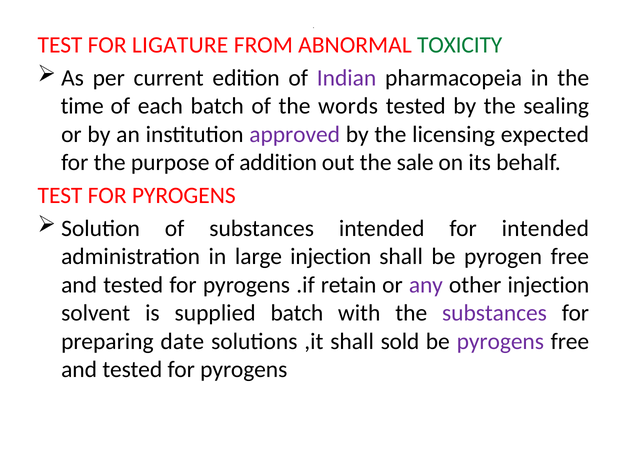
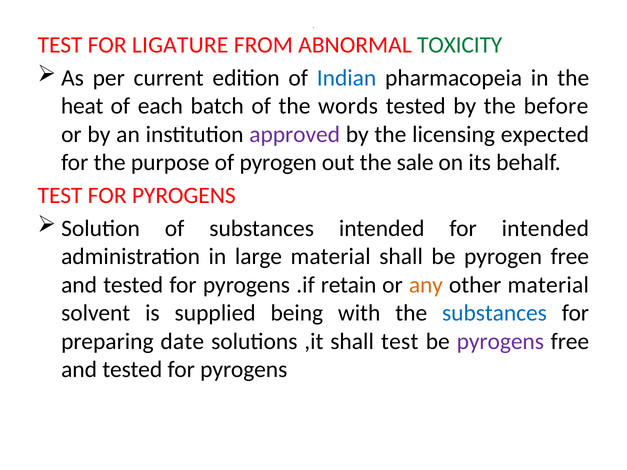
Indian colour: purple -> blue
time: time -> heat
sealing: sealing -> before
of addition: addition -> pyrogen
large injection: injection -> material
any colour: purple -> orange
other injection: injection -> material
supplied batch: batch -> being
substances at (495, 313) colour: purple -> blue
shall sold: sold -> test
